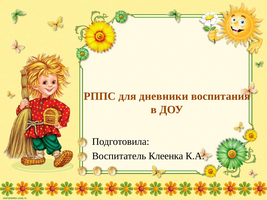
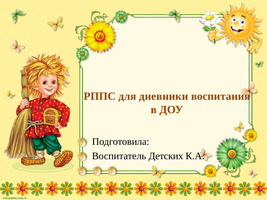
Клеенка: Клеенка -> Детских
